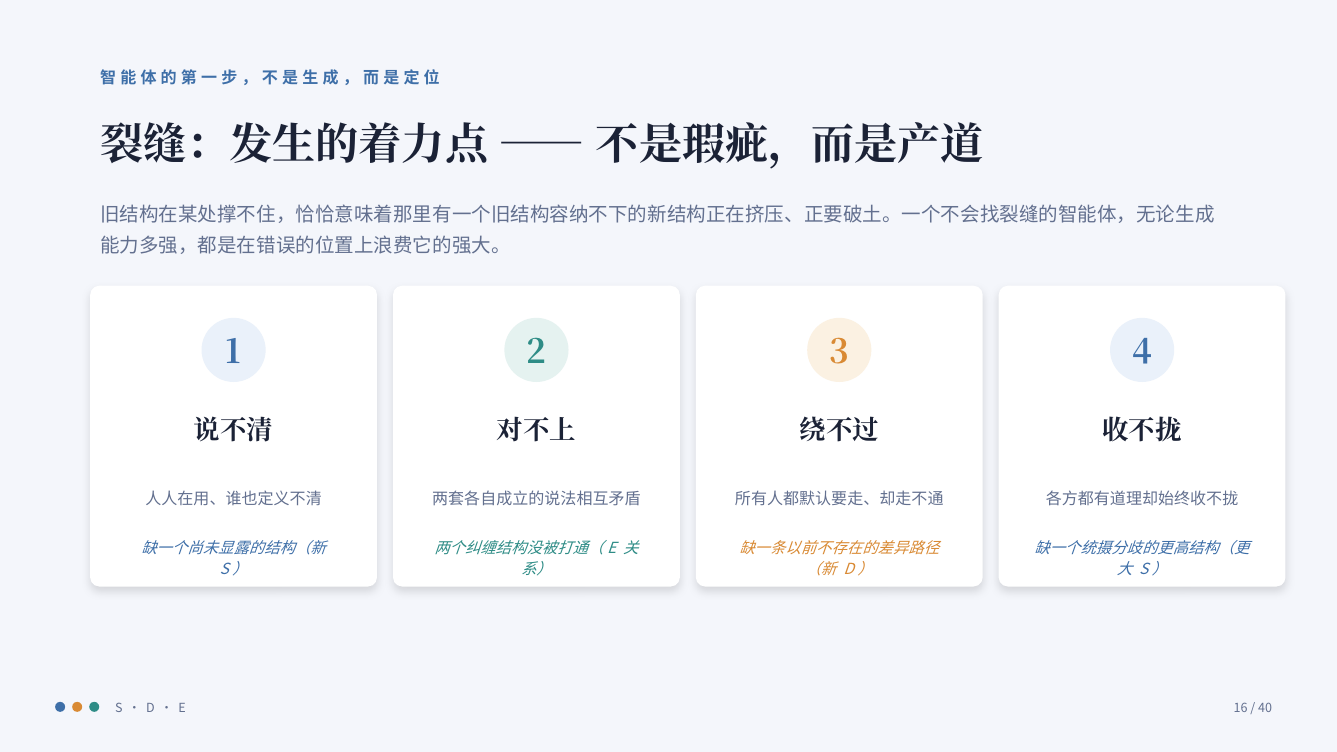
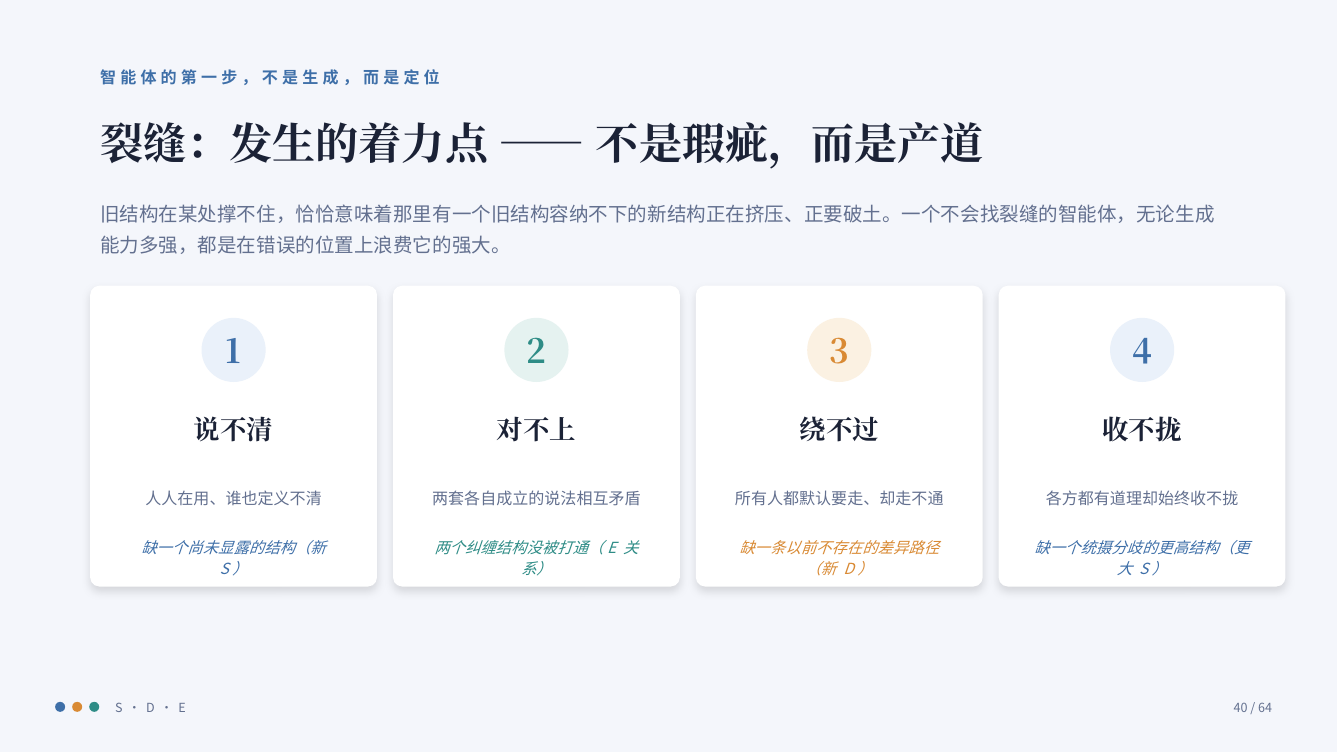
16: 16 -> 40
40: 40 -> 64
